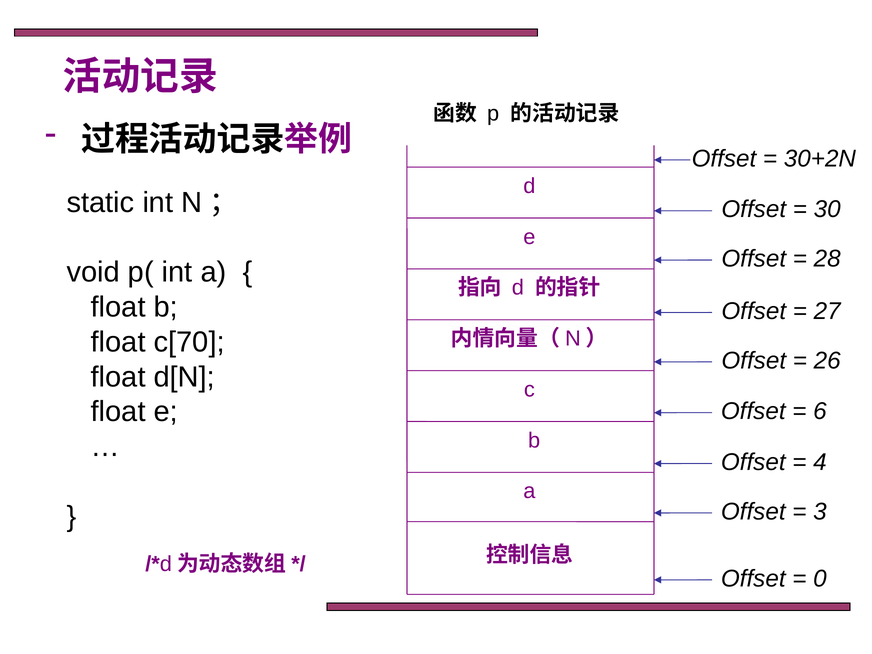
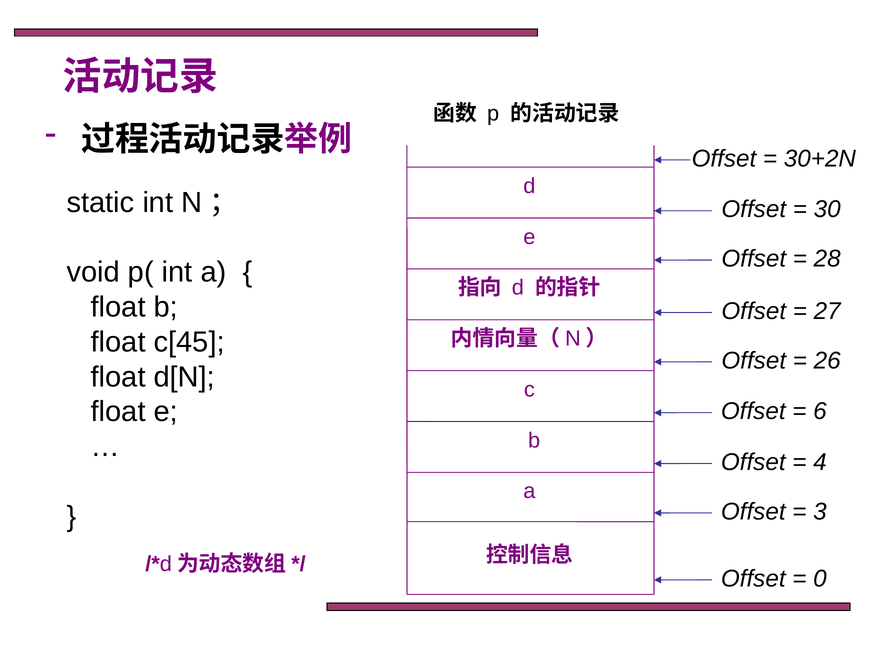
c[70: c[70 -> c[45
